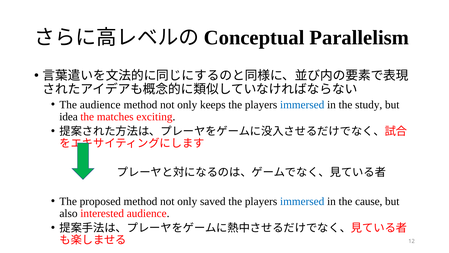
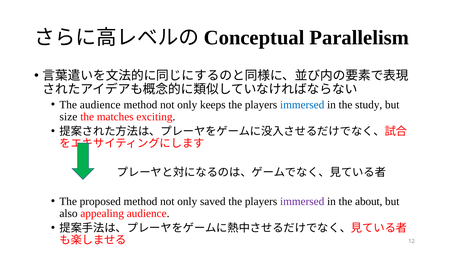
idea: idea -> size
immersed at (302, 201) colour: blue -> purple
cause: cause -> about
interested: interested -> appealing
